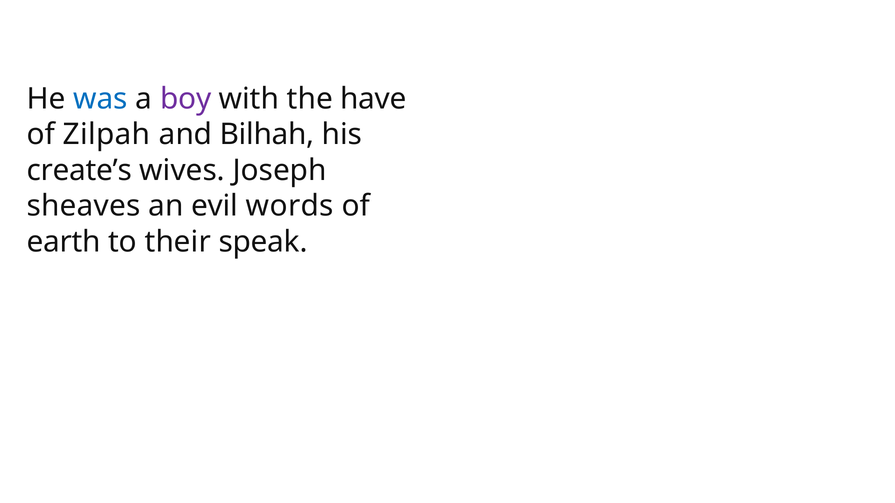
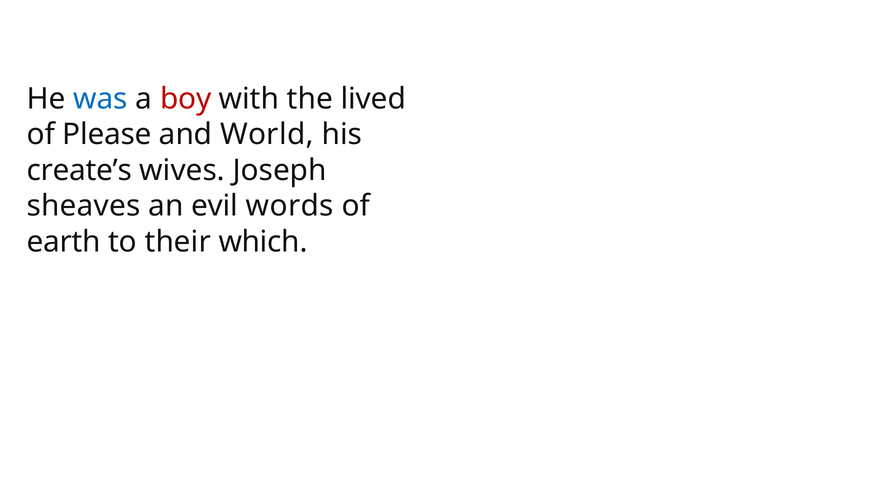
boy colour: purple -> red
have: have -> lived
Zilpah: Zilpah -> Please
Bilhah: Bilhah -> World
speak: speak -> which
